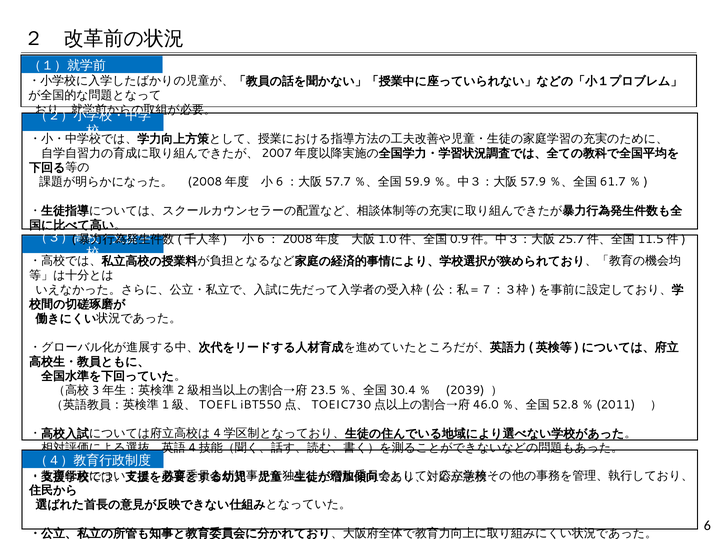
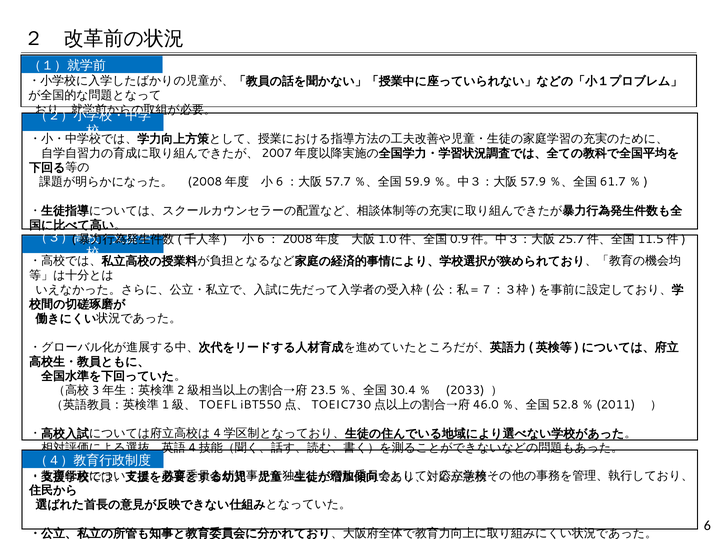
2039: 2039 -> 2033
